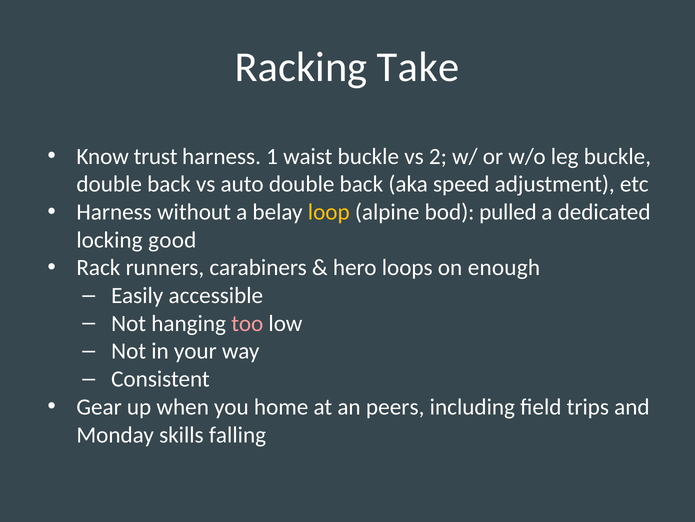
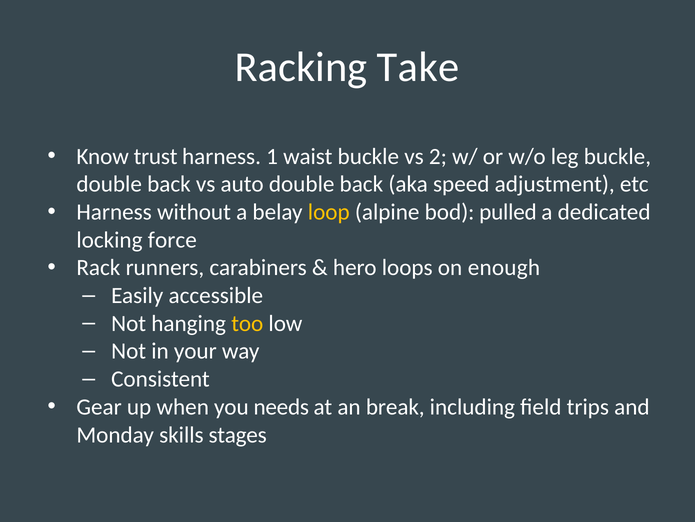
good: good -> force
too colour: pink -> yellow
home: home -> needs
peers: peers -> break
falling: falling -> stages
